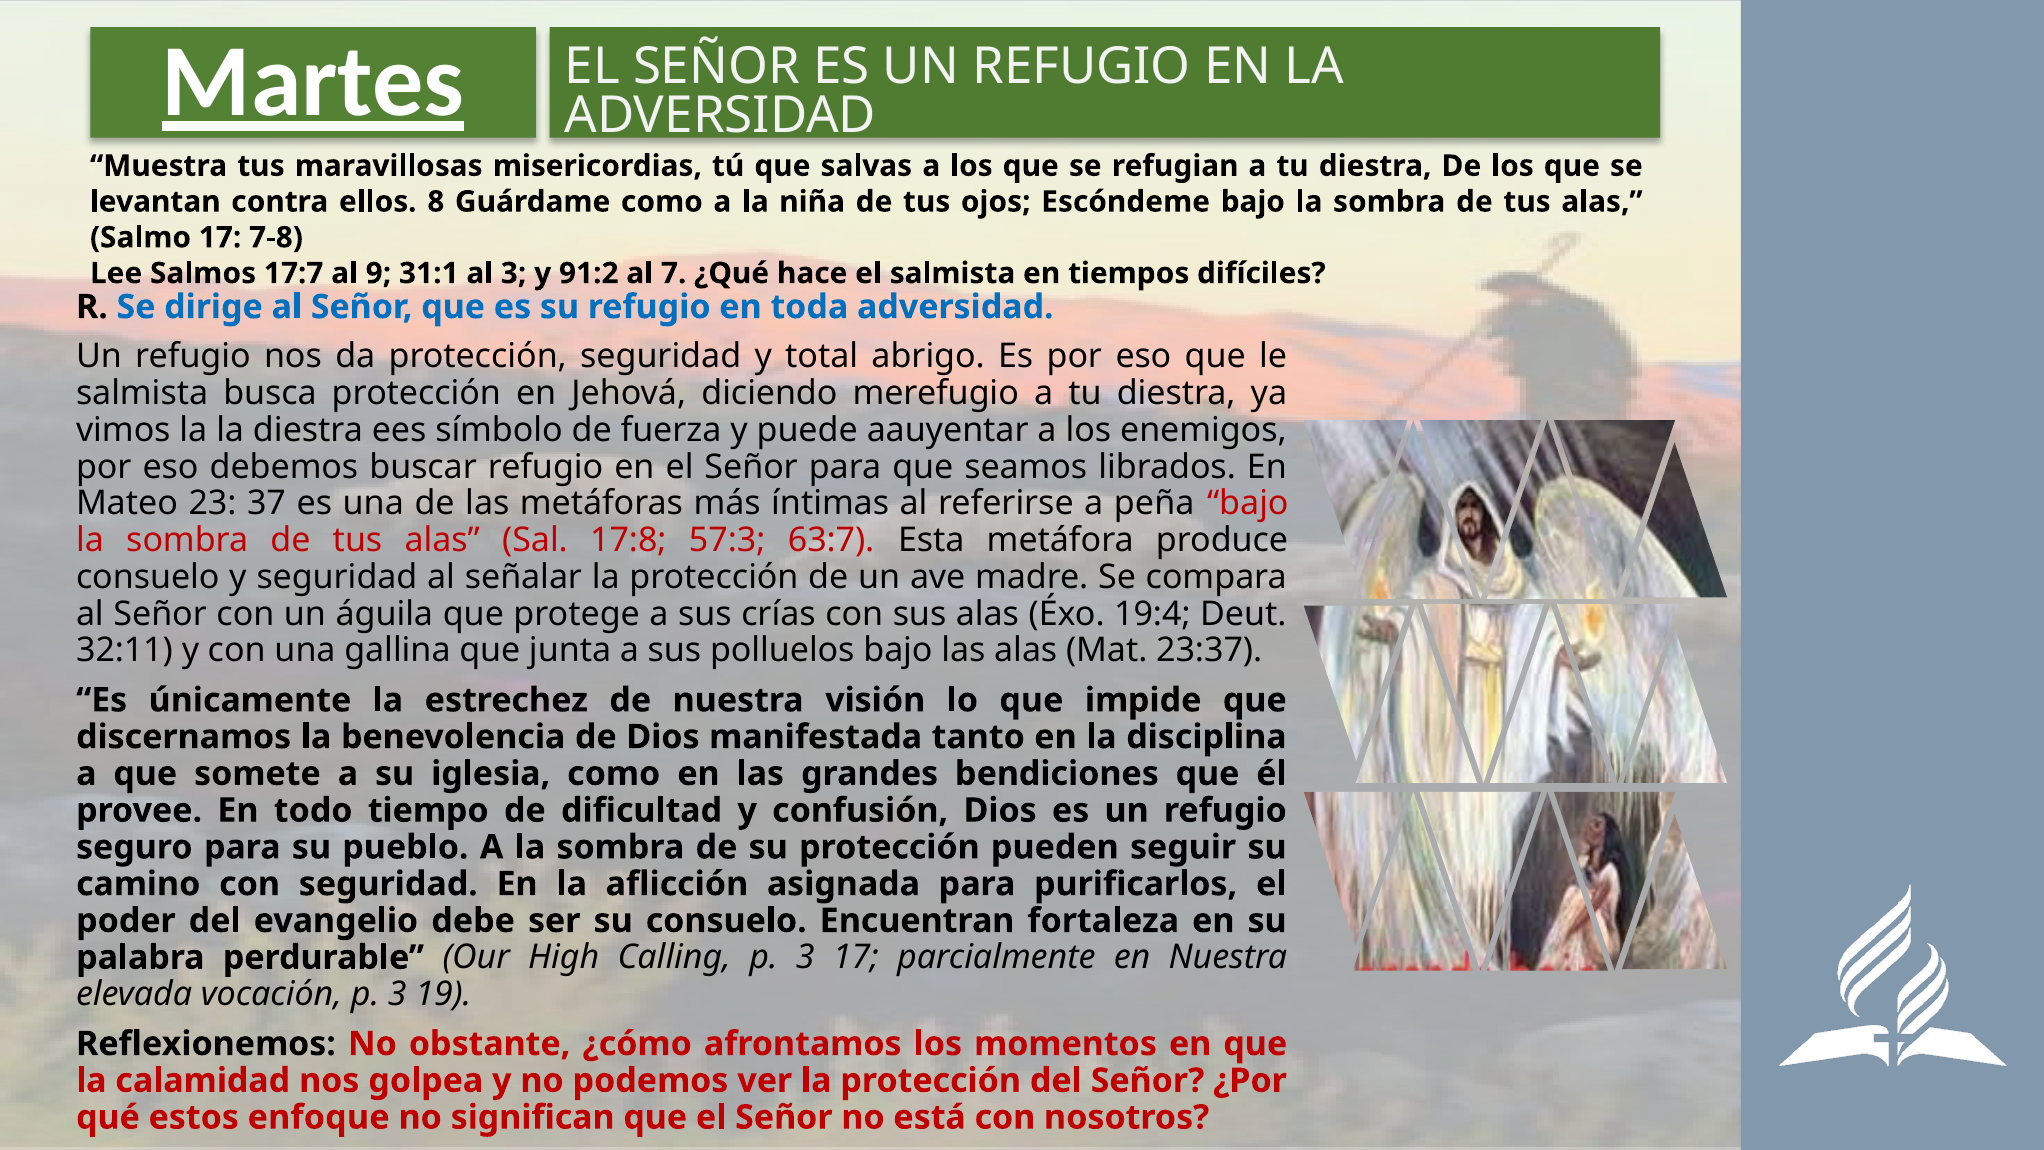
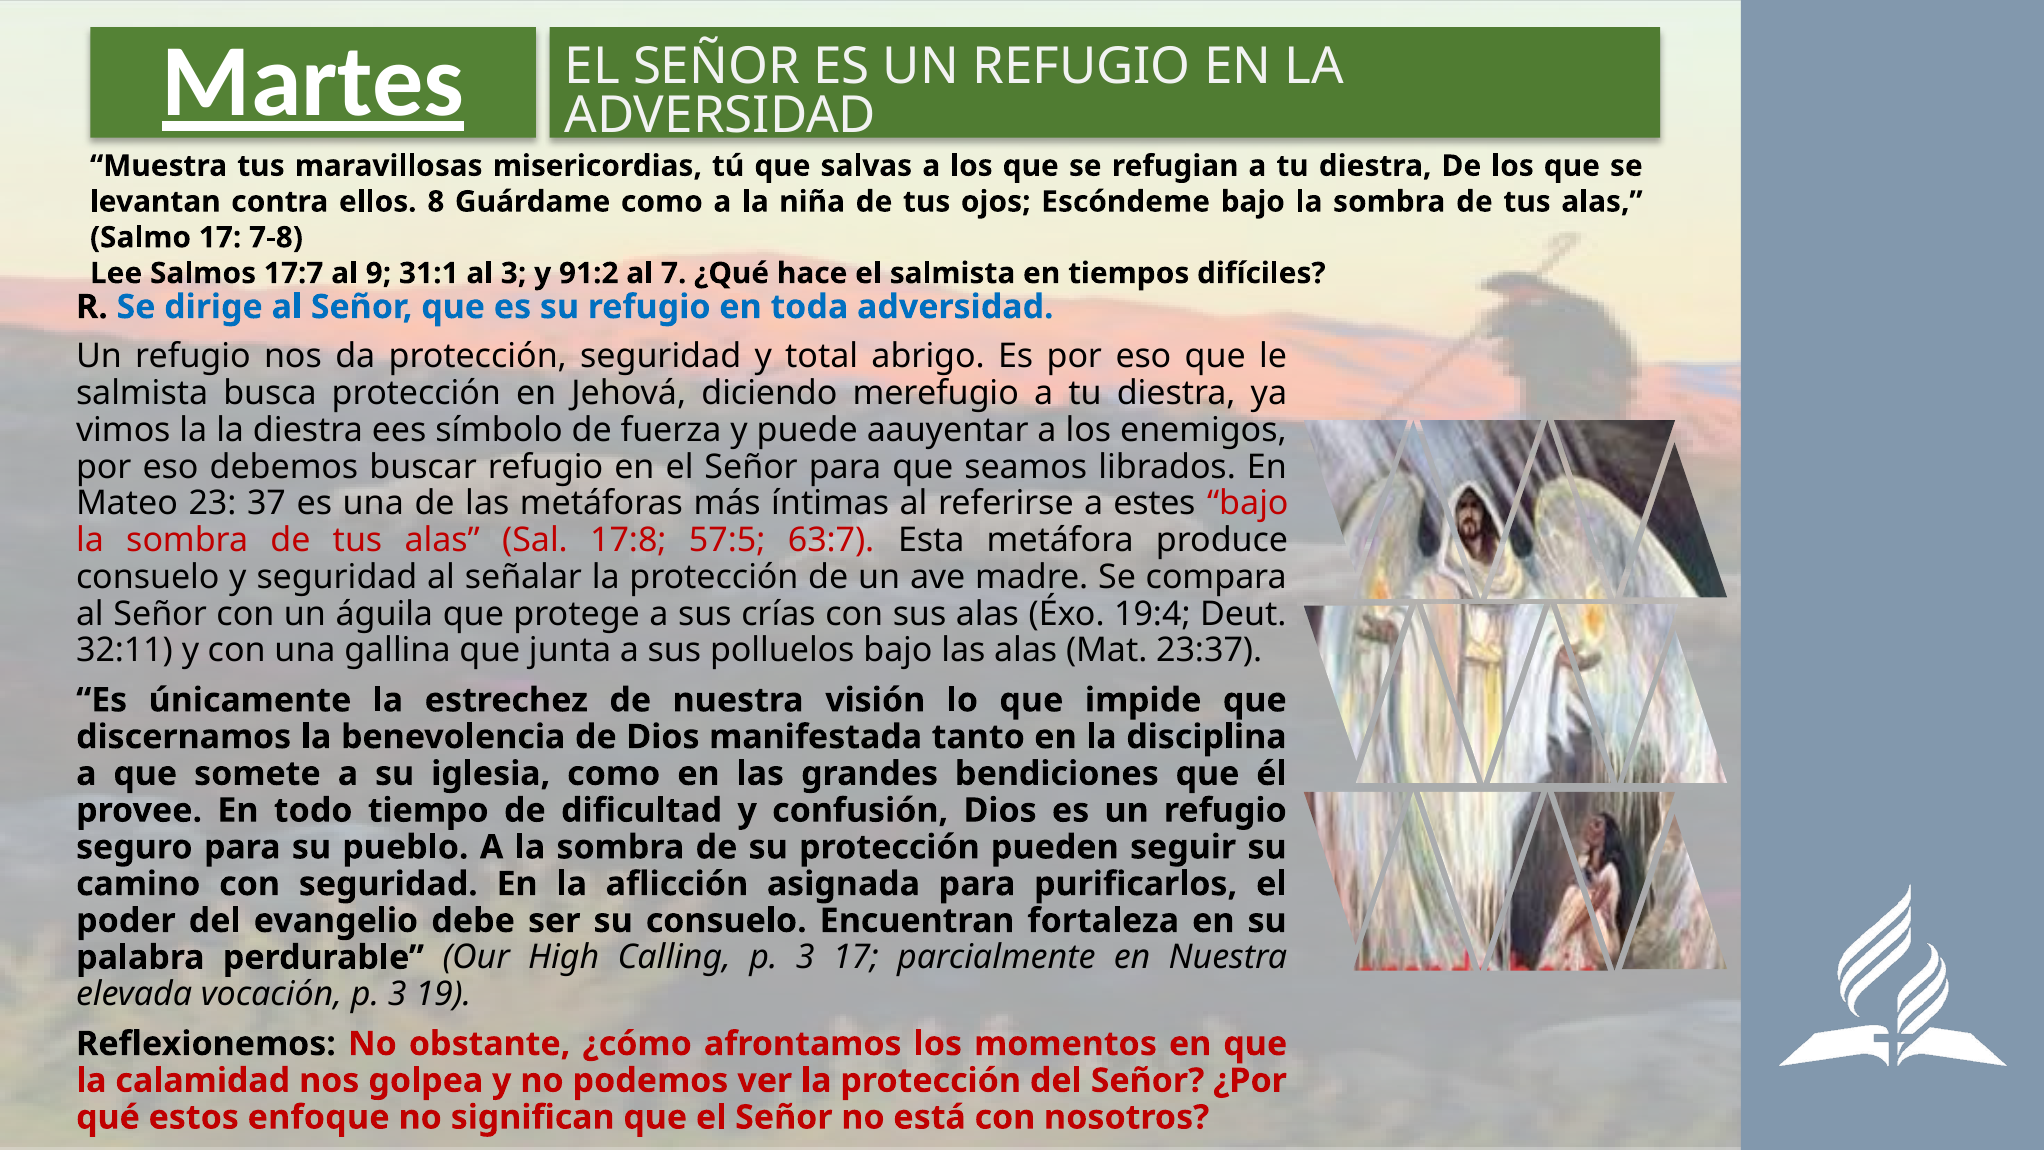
peña: peña -> estes
57:3: 57:3 -> 57:5
